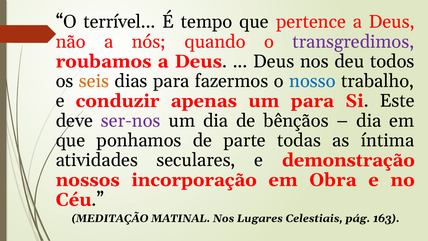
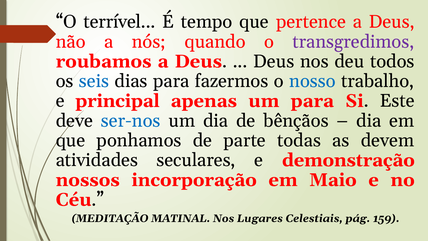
seis colour: orange -> blue
conduzir: conduzir -> principal
ser-nos colour: purple -> blue
íntima: íntima -> devem
Obra: Obra -> Maio
163: 163 -> 159
